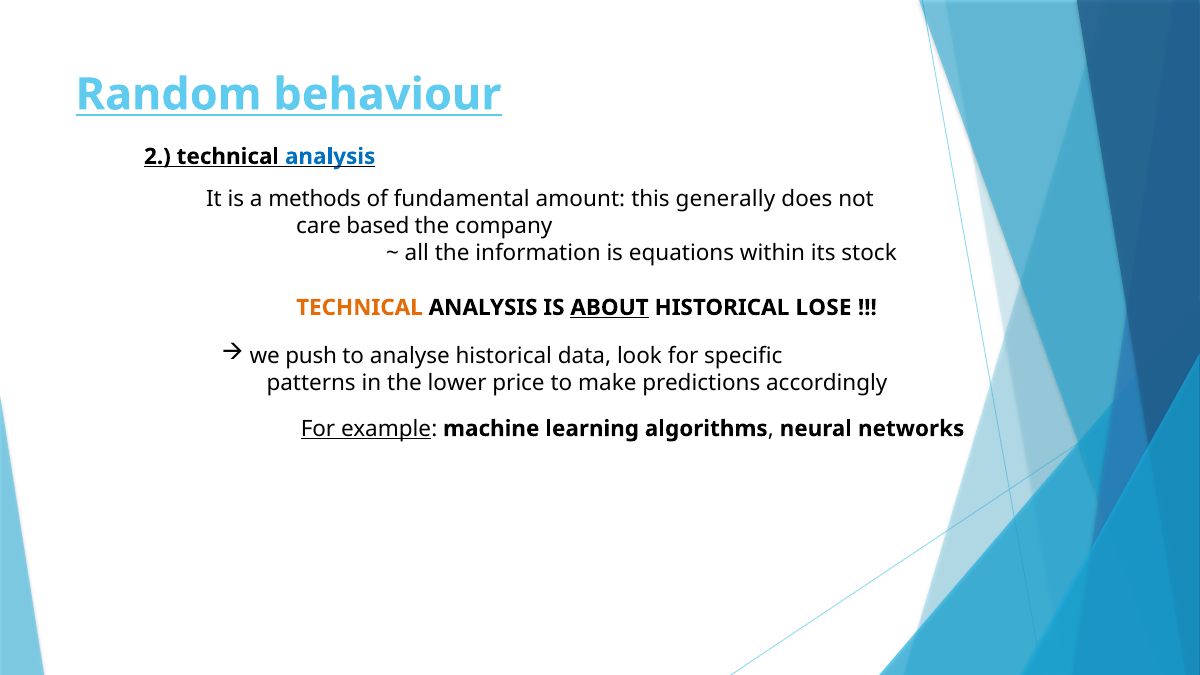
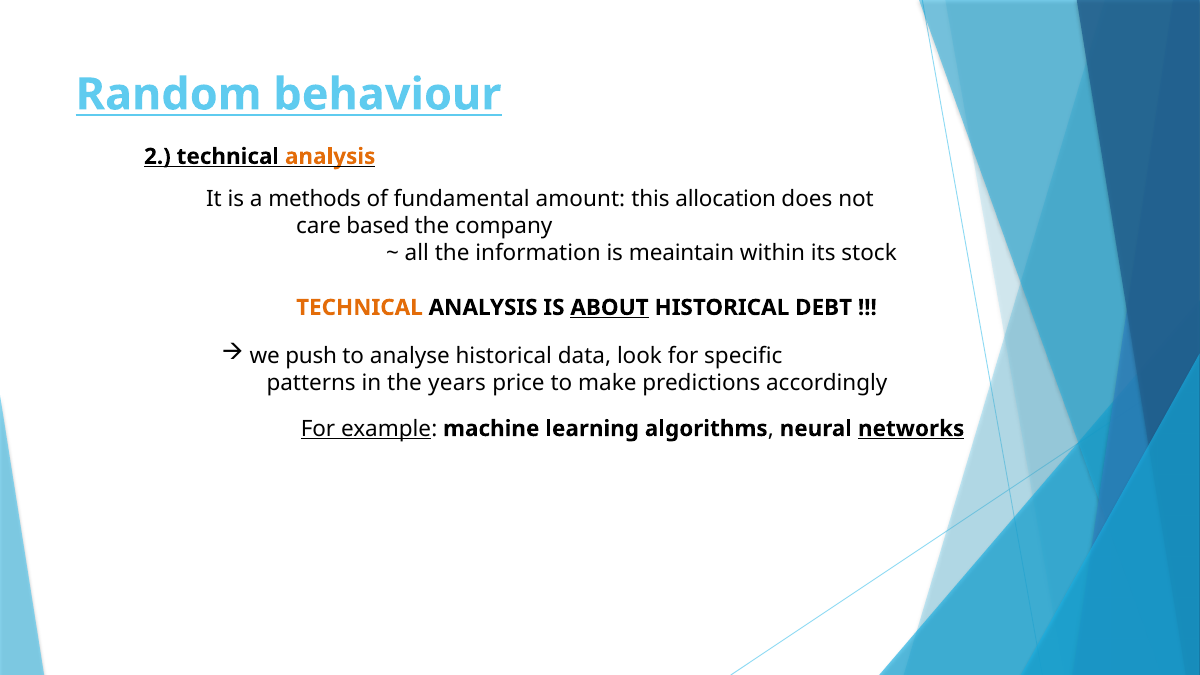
analysis at (330, 156) colour: blue -> orange
generally: generally -> allocation
equations: equations -> meaintain
LOSE: LOSE -> DEBT
lower: lower -> years
networks underline: none -> present
